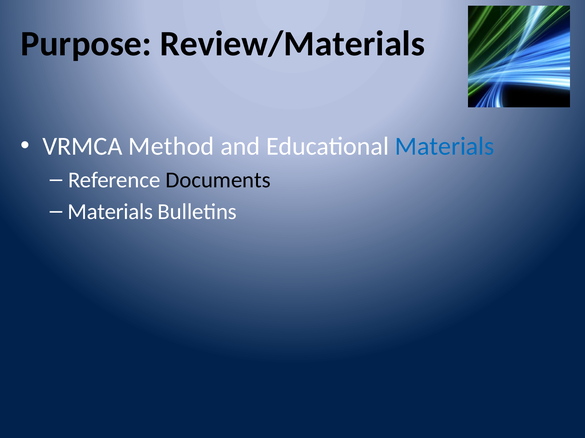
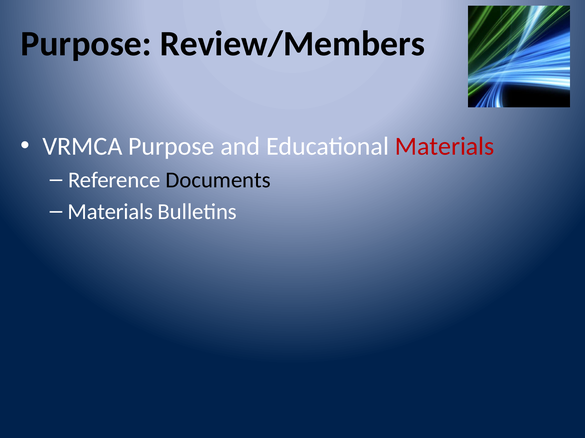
Review/Materials: Review/Materials -> Review/Members
VRMCA Method: Method -> Purpose
Materials at (445, 147) colour: blue -> red
